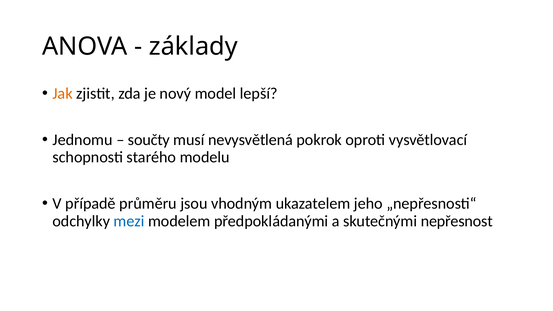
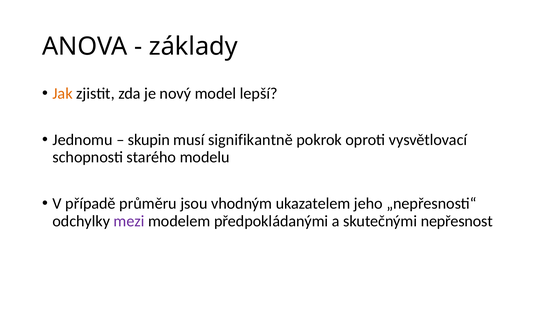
součty: součty -> skupin
nevysvětlená: nevysvětlená -> signifikantně
mezi colour: blue -> purple
